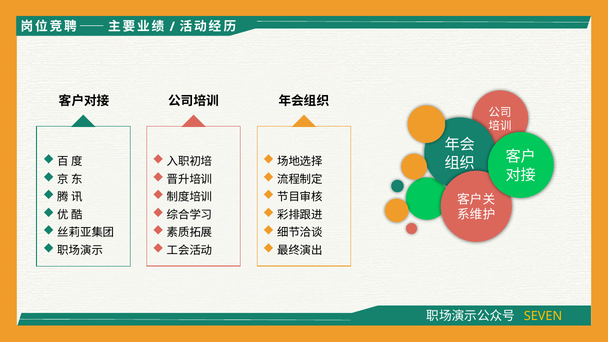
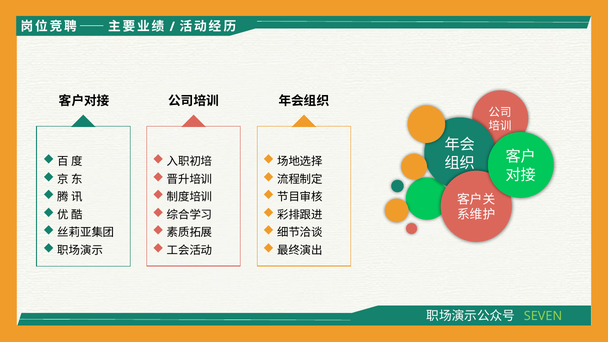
SEVEN colour: yellow -> light green
